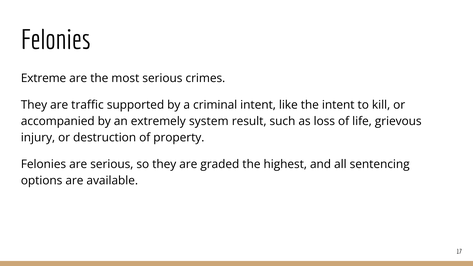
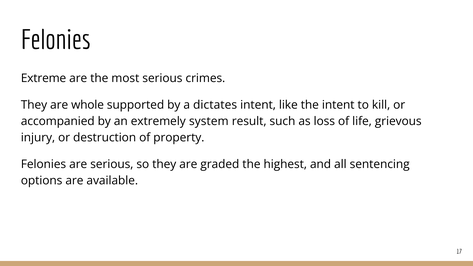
traffic: traffic -> whole
criminal: criminal -> dictates
